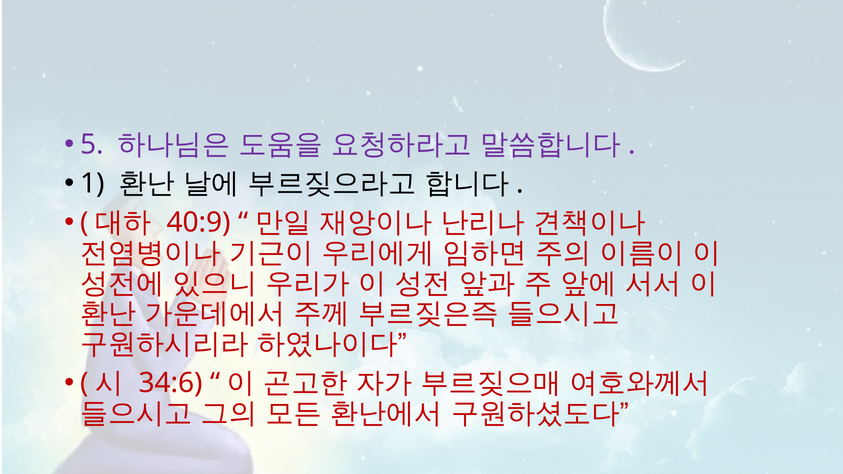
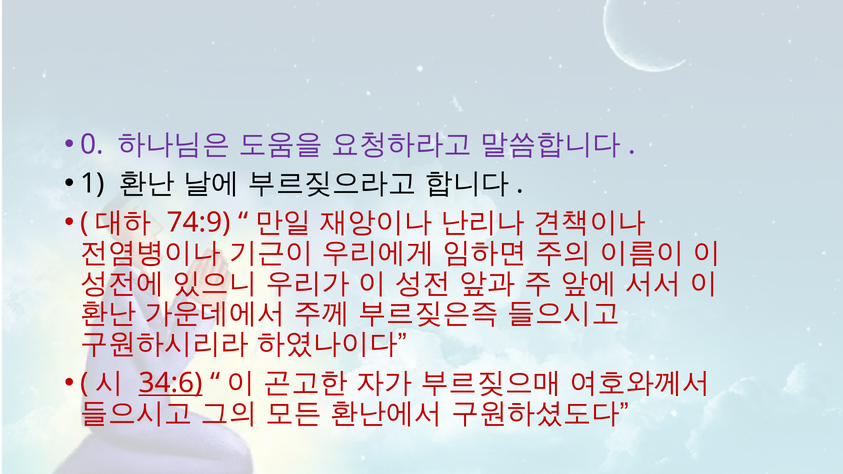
5: 5 -> 0
40:9: 40:9 -> 74:9
34:6 underline: none -> present
